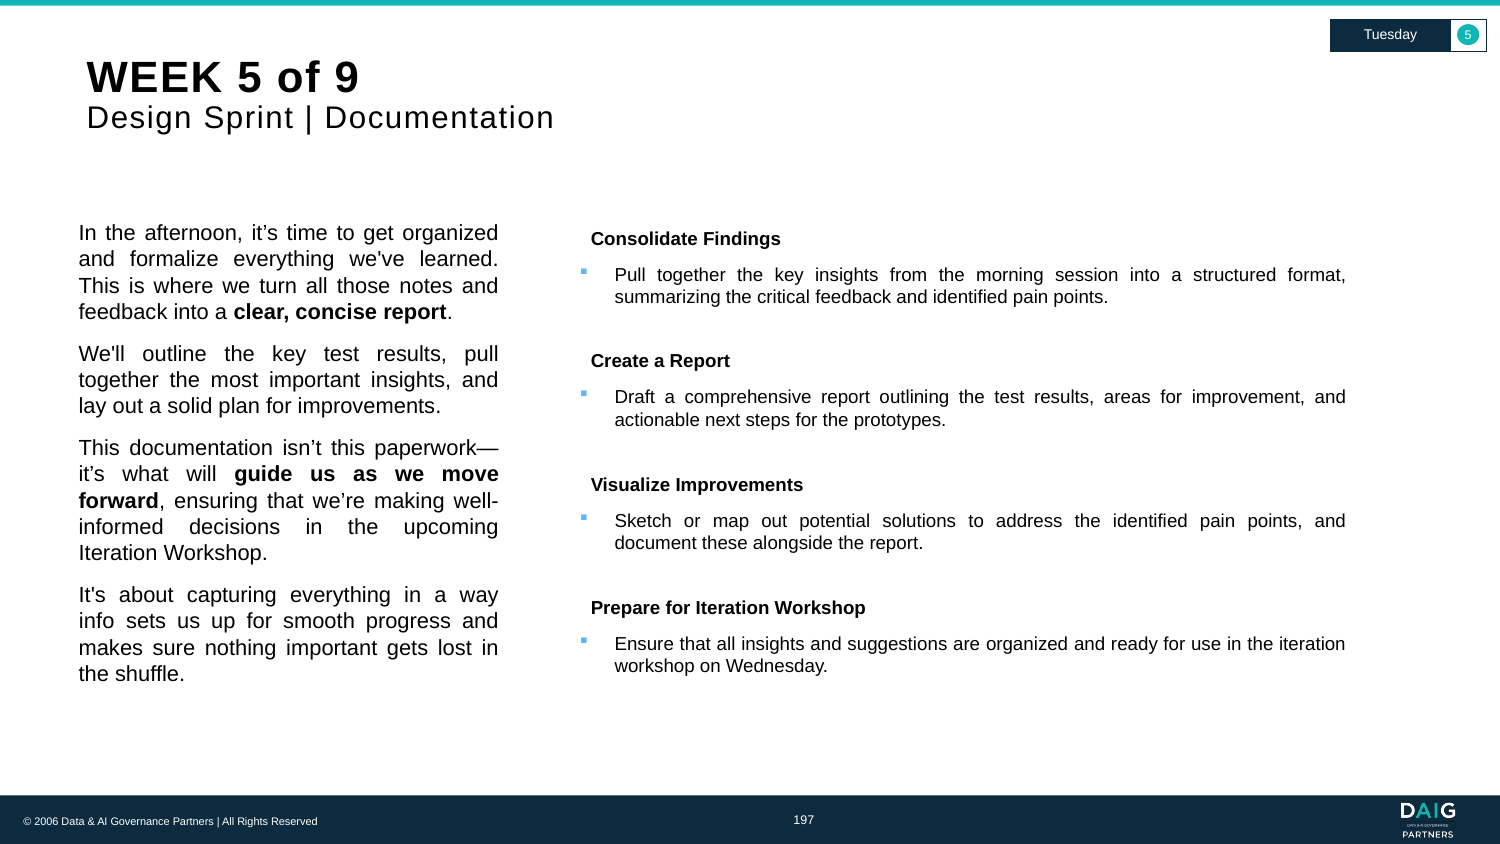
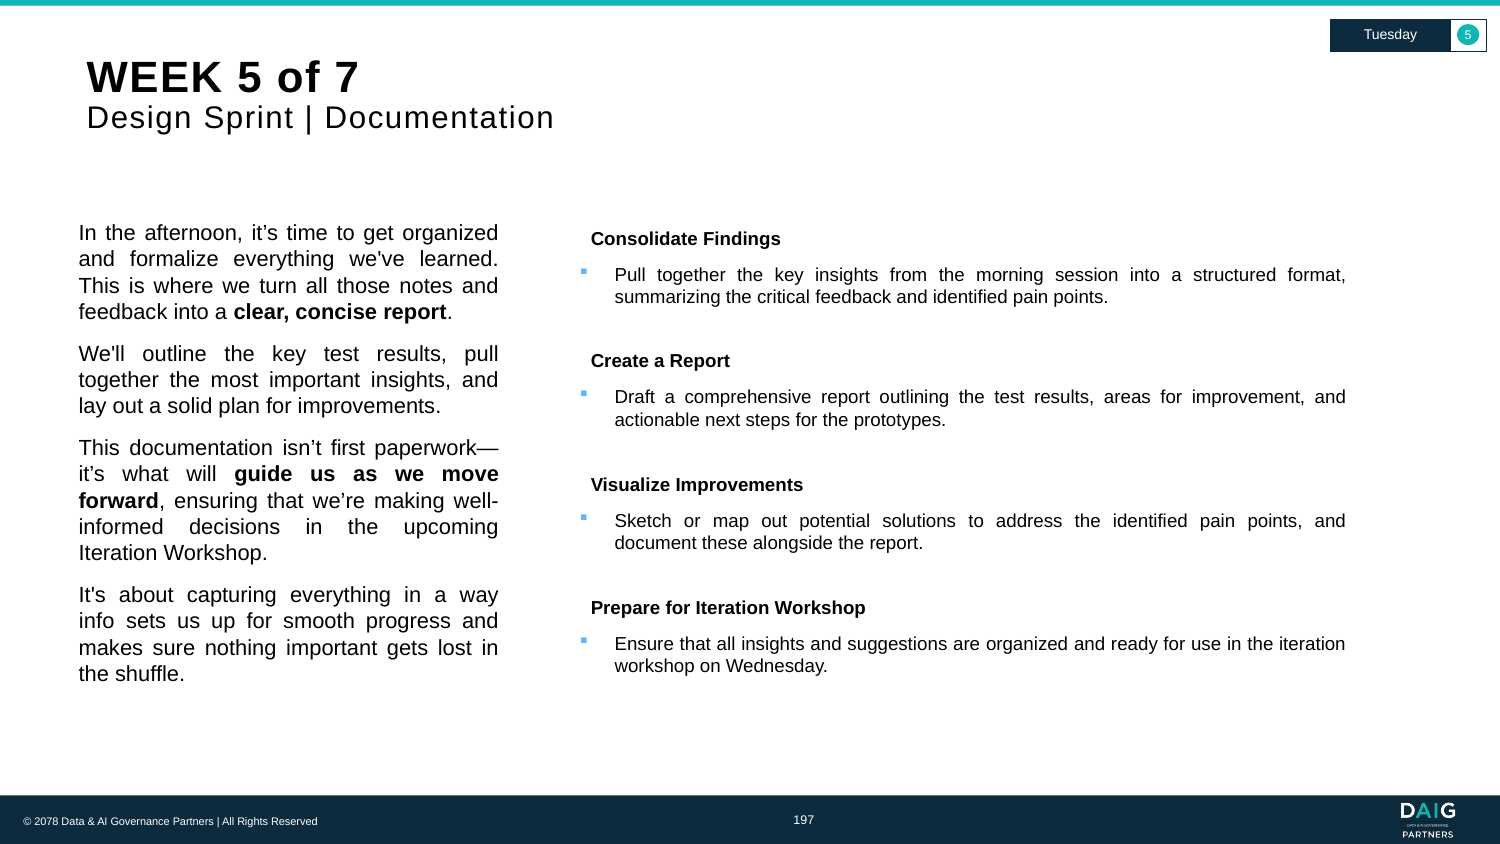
9: 9 -> 7
isn’t this: this -> first
2006: 2006 -> 2078
